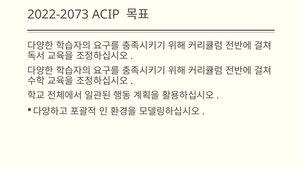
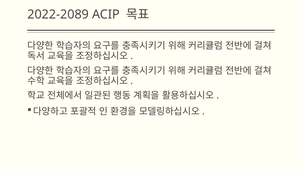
2022-2073: 2022-2073 -> 2022-2089
